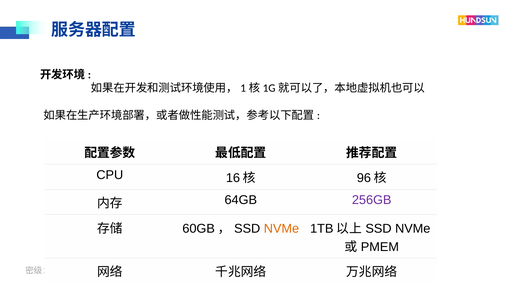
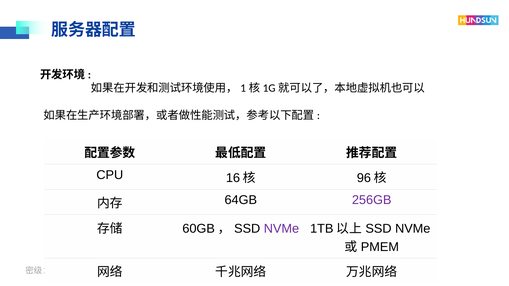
NVMe at (281, 229) colour: orange -> purple
